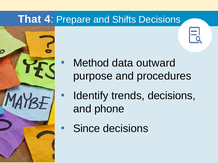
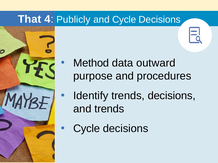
Prepare: Prepare -> Publicly
and Shifts: Shifts -> Cycle
and phone: phone -> trends
Since at (87, 129): Since -> Cycle
